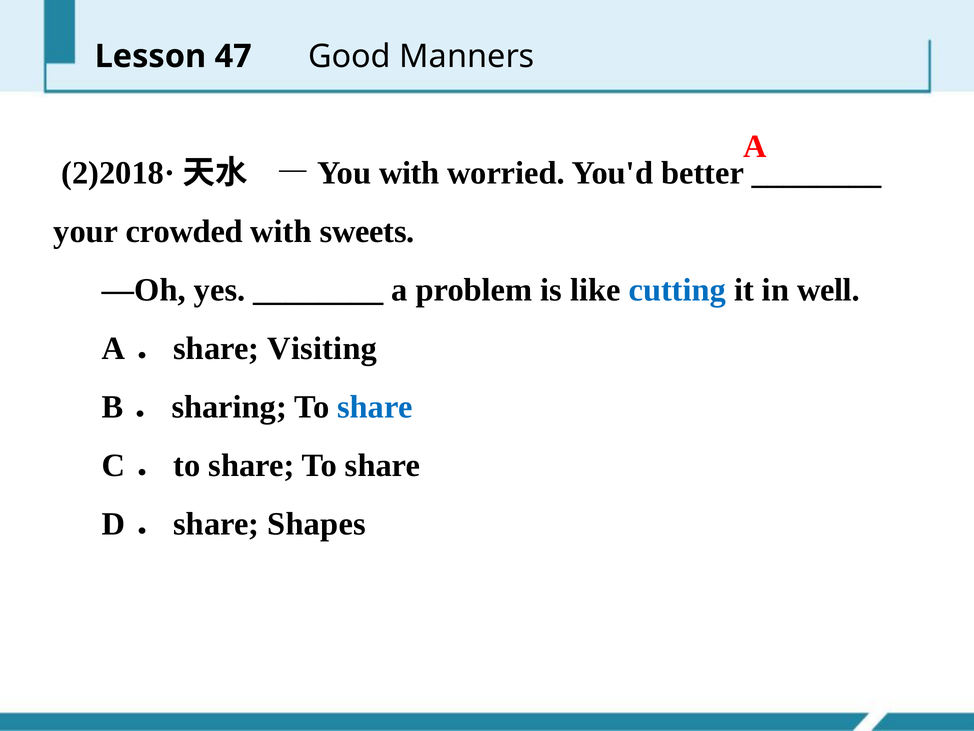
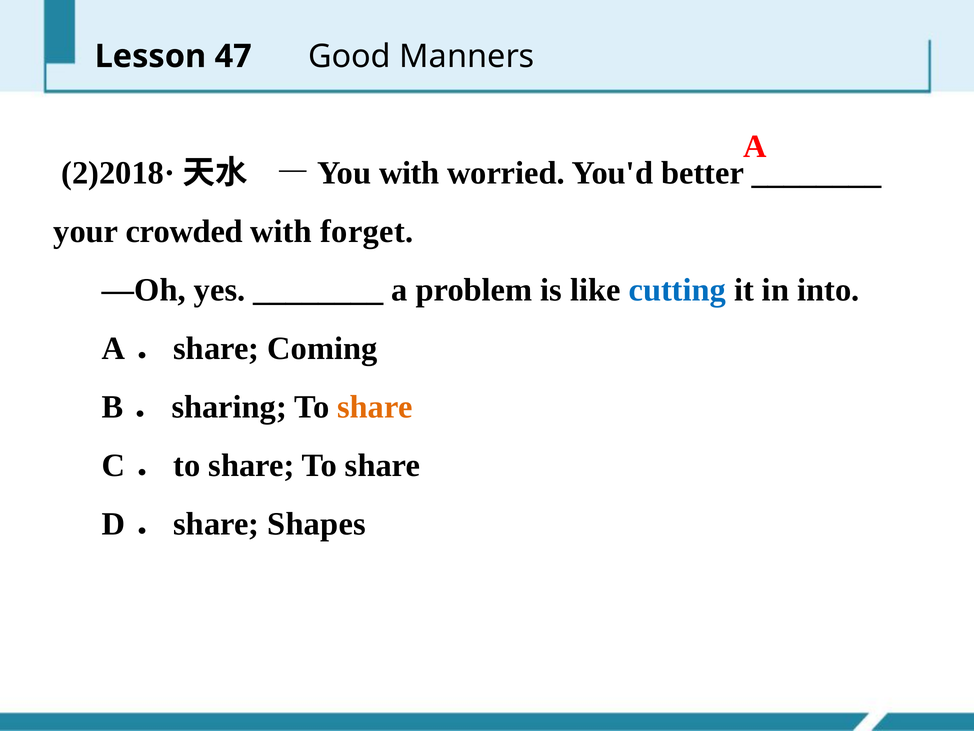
sweets: sweets -> forget
well: well -> into
Visiting: Visiting -> Coming
share at (375, 407) colour: blue -> orange
